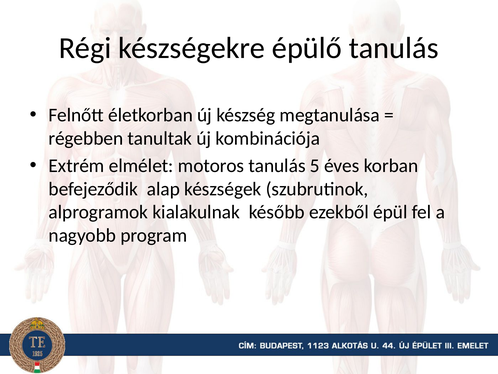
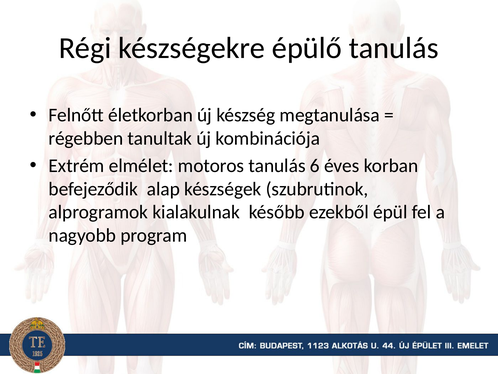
5: 5 -> 6
